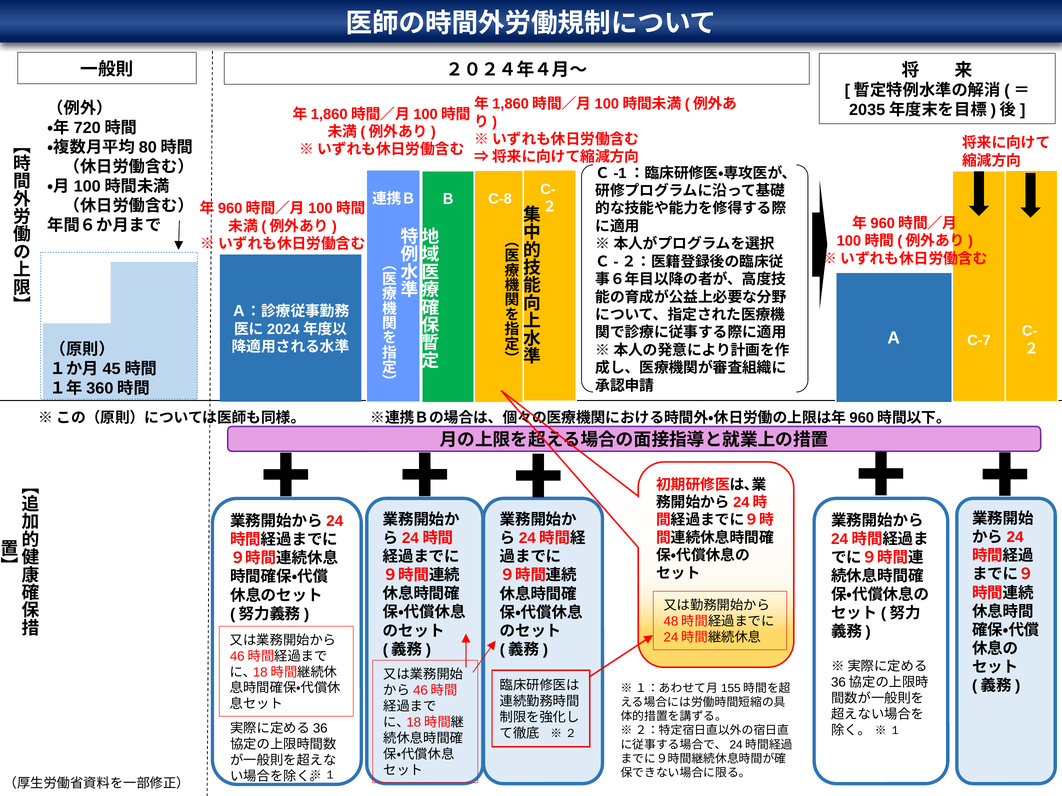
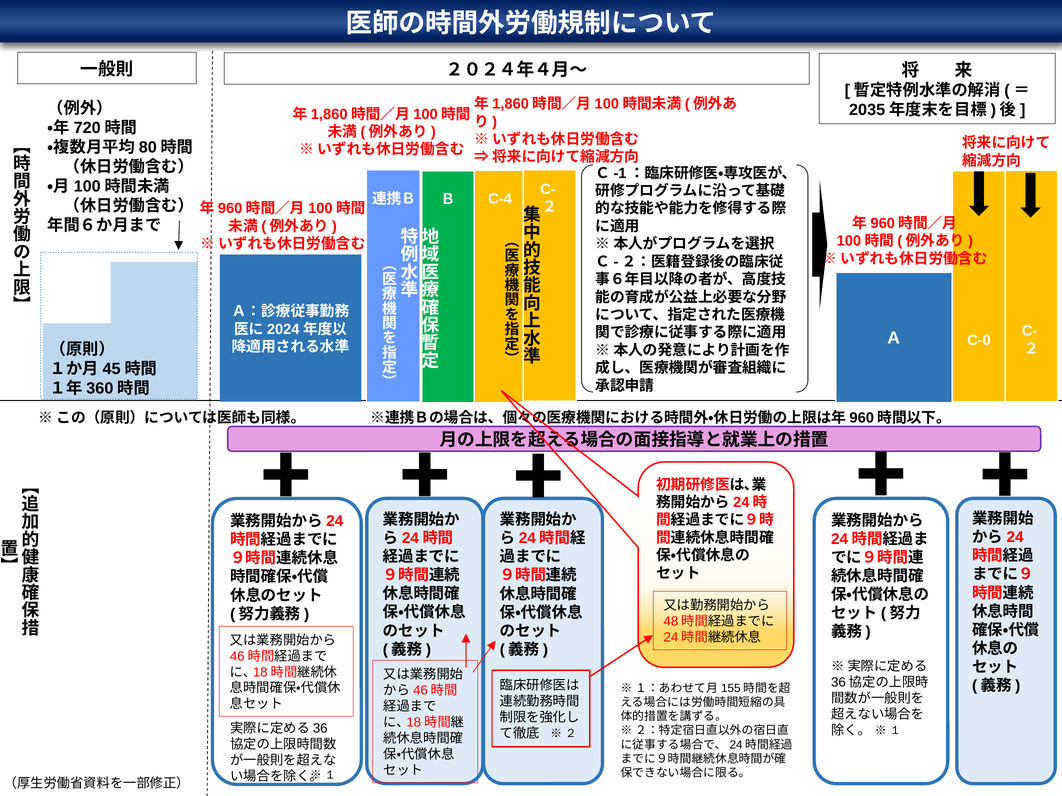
C-8: C-8 -> C-4
C-7: C-7 -> C-0
